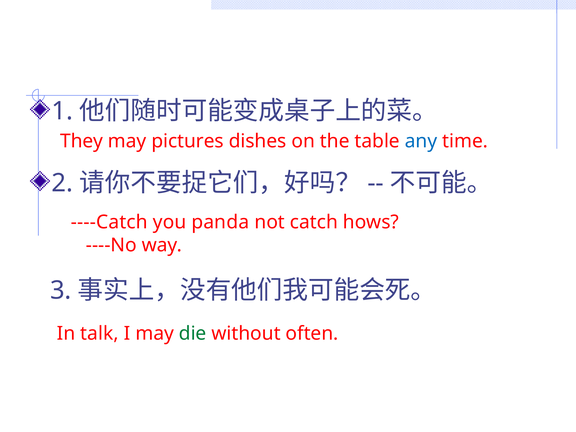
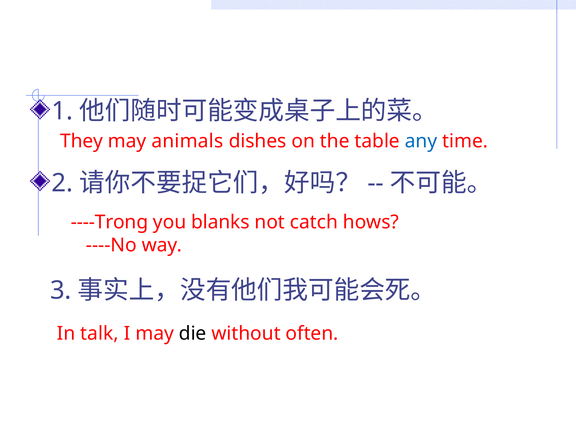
pictures: pictures -> animals
----Catch: ----Catch -> ----Trong
panda: panda -> blanks
die colour: green -> black
